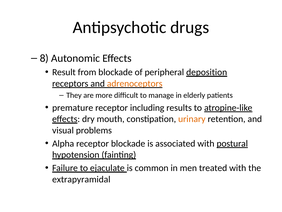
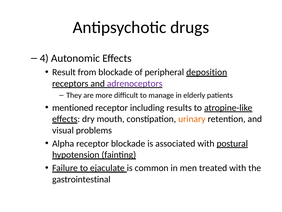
8: 8 -> 4
adrenoceptors colour: orange -> purple
premature: premature -> mentioned
extrapyramidal: extrapyramidal -> gastrointestinal
